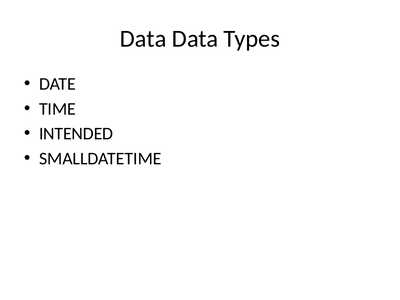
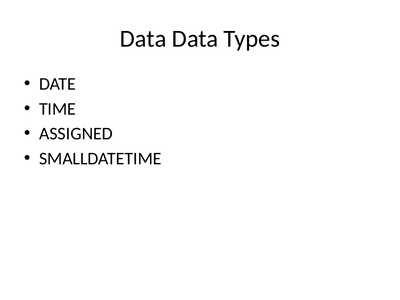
INTENDED: INTENDED -> ASSIGNED
